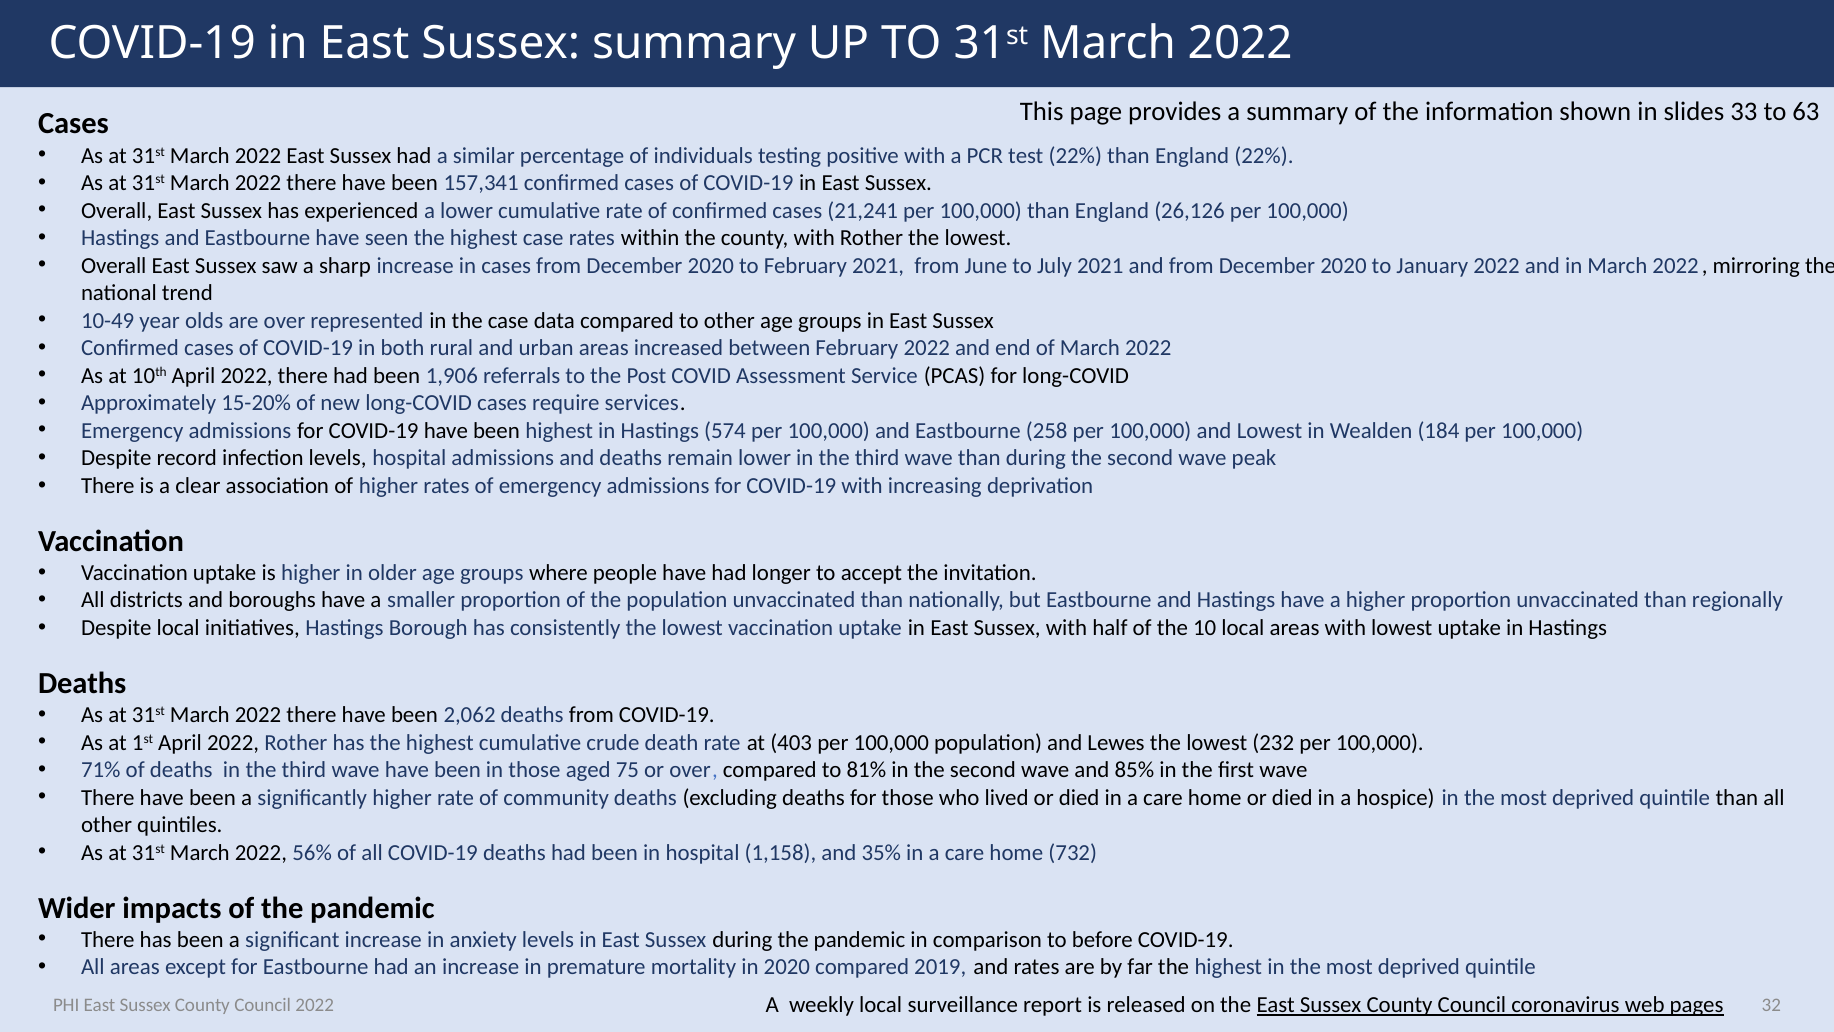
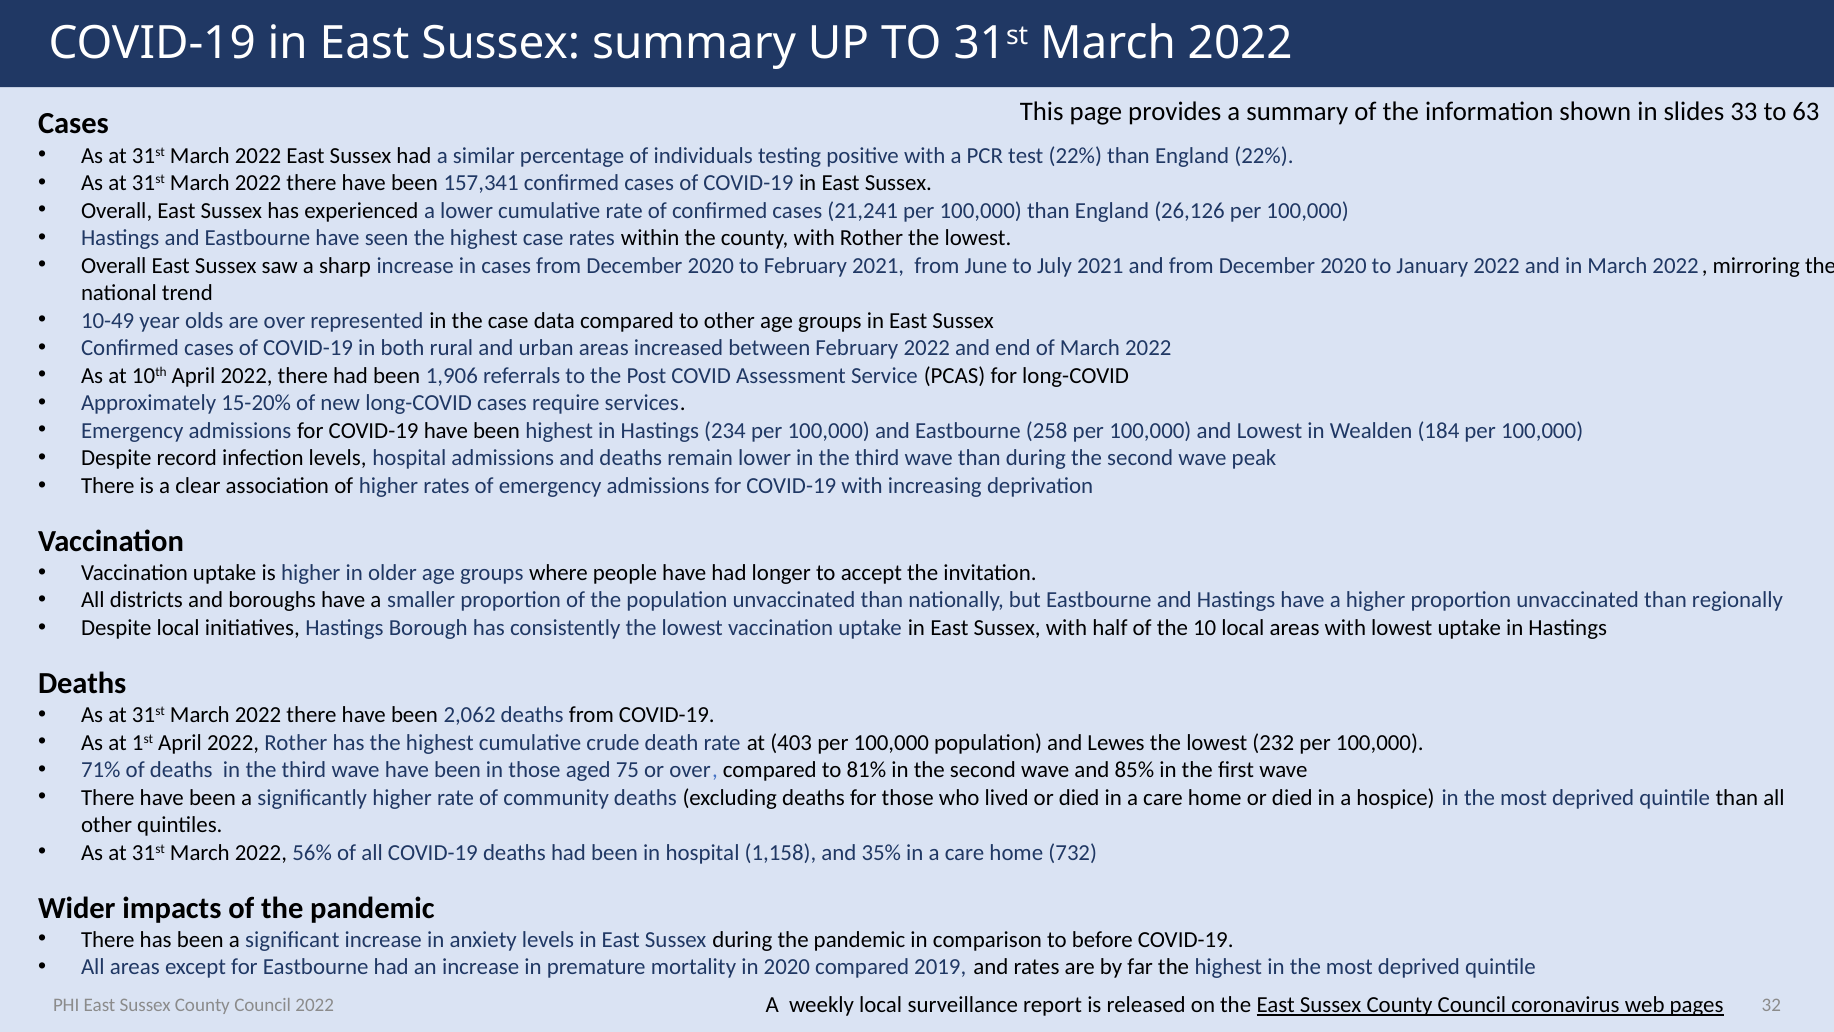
574: 574 -> 234
